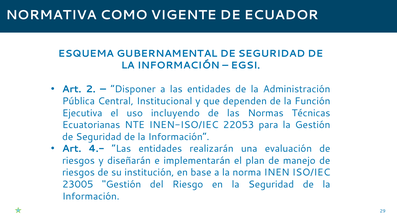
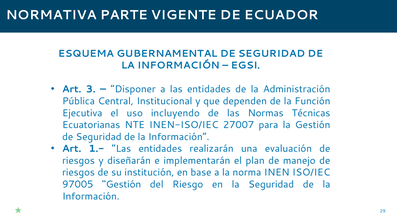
COMO: COMO -> PARTE
2: 2 -> 3
22053: 22053 -> 27007
4.-: 4.- -> 1.-
23005: 23005 -> 97005
